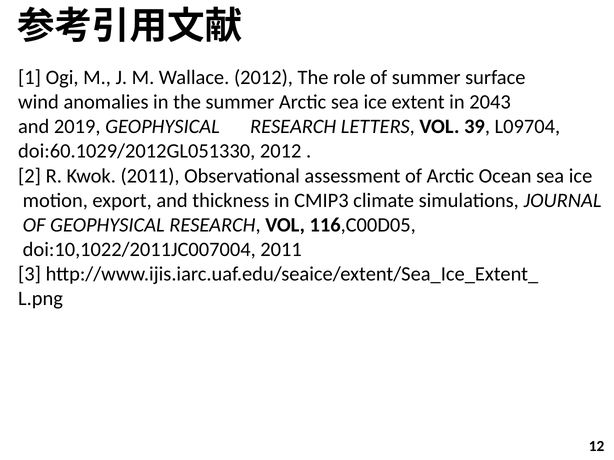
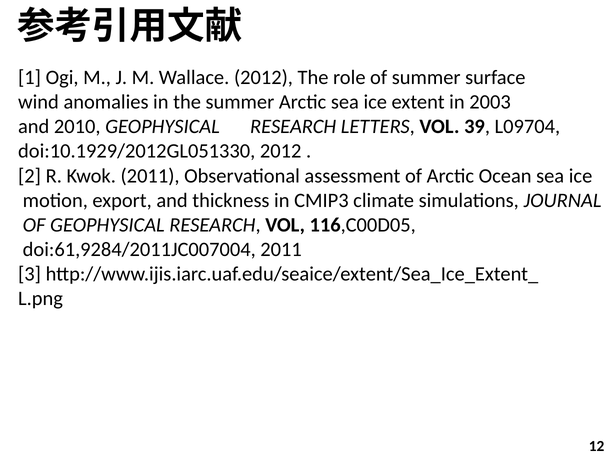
2043: 2043 -> 2003
2019: 2019 -> 2010
doi:60.1029/2012GL051330: doi:60.1029/2012GL051330 -> doi:10.1929/2012GL051330
doi:10,1022/2011JC007004: doi:10,1022/2011JC007004 -> doi:61,9284/2011JC007004
